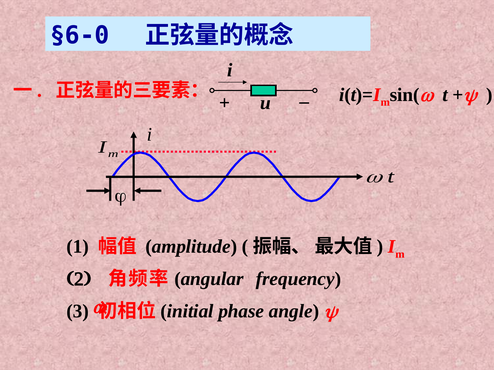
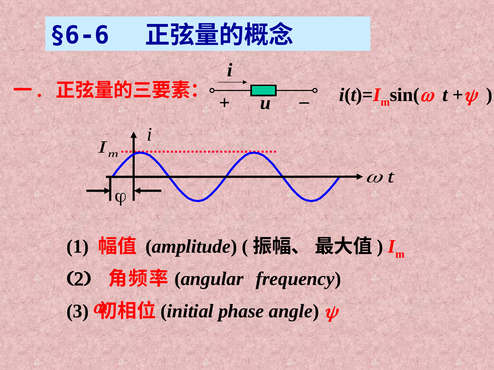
§6-0: §6-0 -> §6-6
